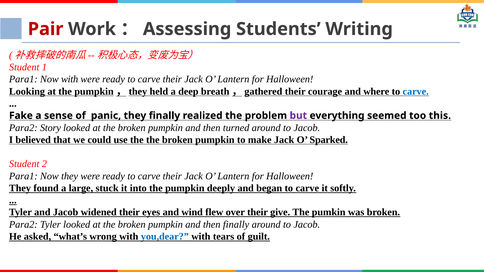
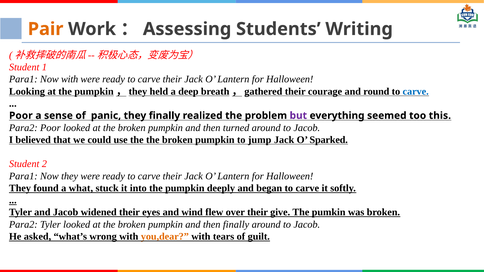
Pair colour: red -> orange
where: where -> round
Fake at (21, 116): Fake -> Poor
Para2 Story: Story -> Poor
make: make -> jump
large: large -> what
you,dear colour: blue -> orange
